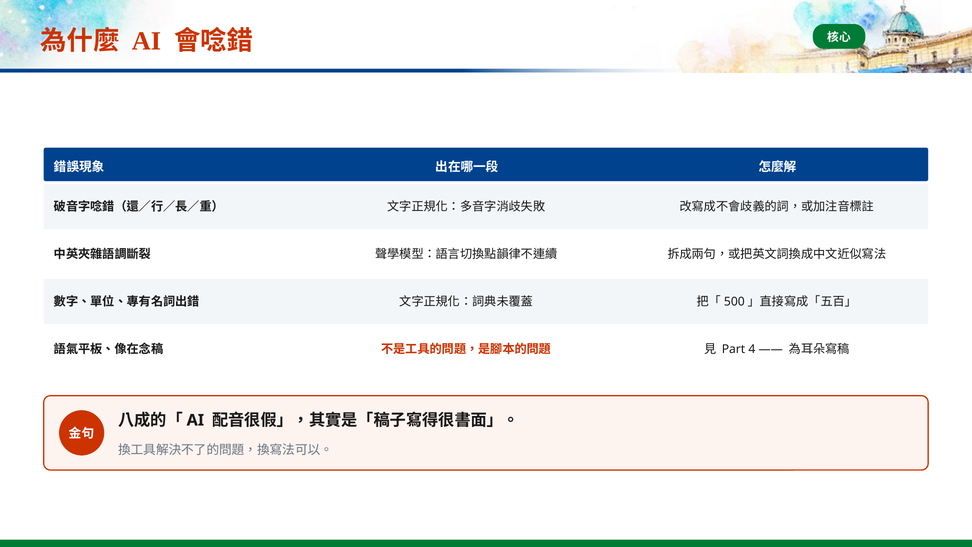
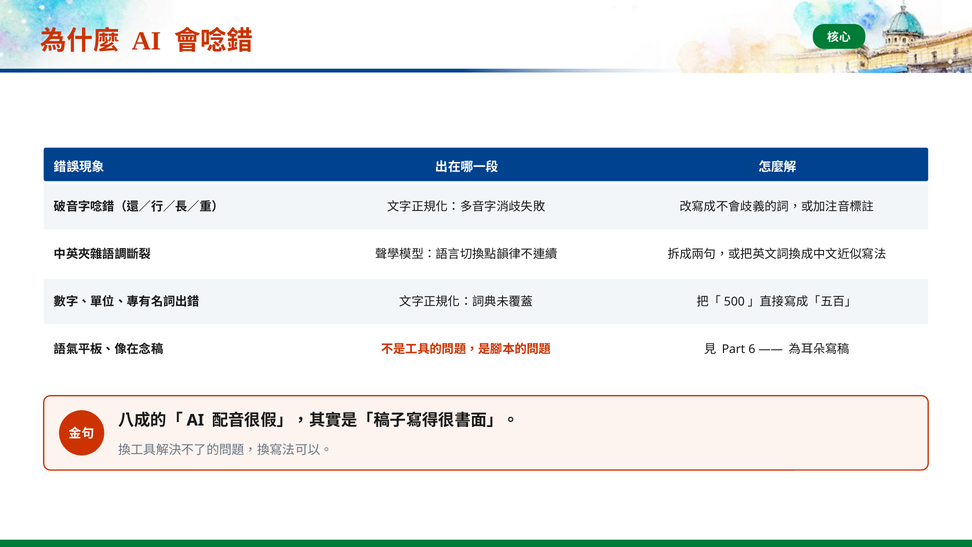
4: 4 -> 6
